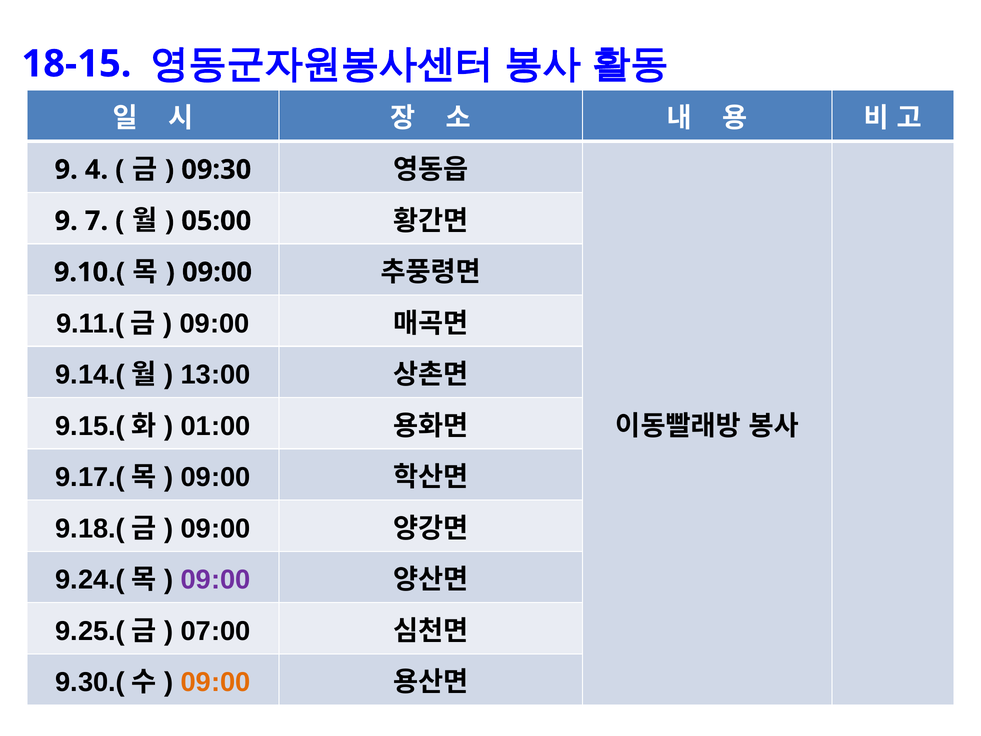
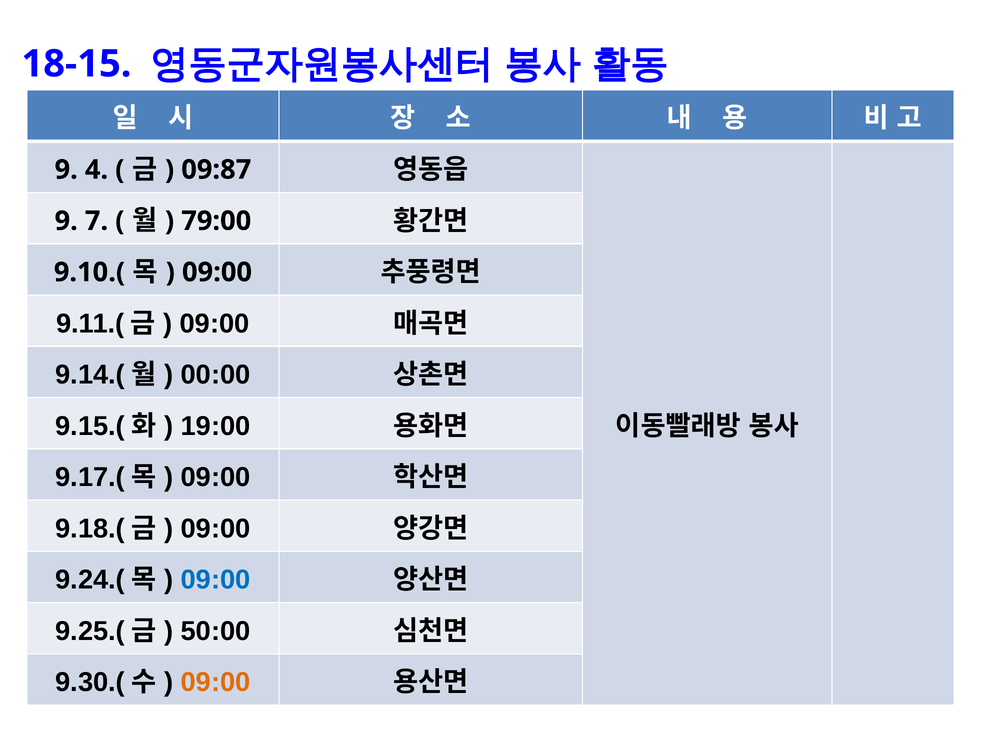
09:30: 09:30 -> 09:87
05:00: 05:00 -> 79:00
13:00: 13:00 -> 00:00
01:00: 01:00 -> 19:00
09:00 at (216, 580) colour: purple -> blue
07:00: 07:00 -> 50:00
